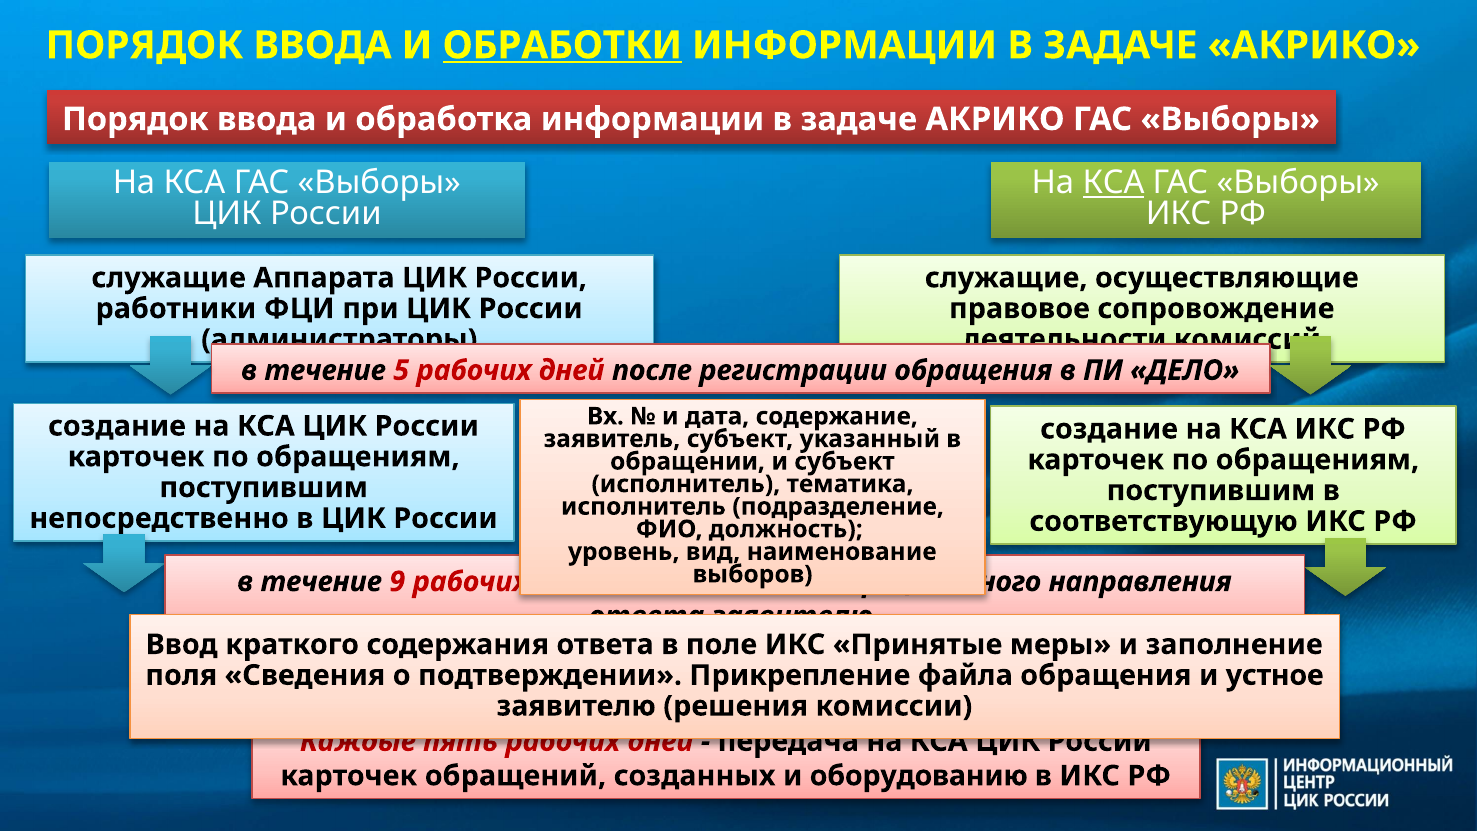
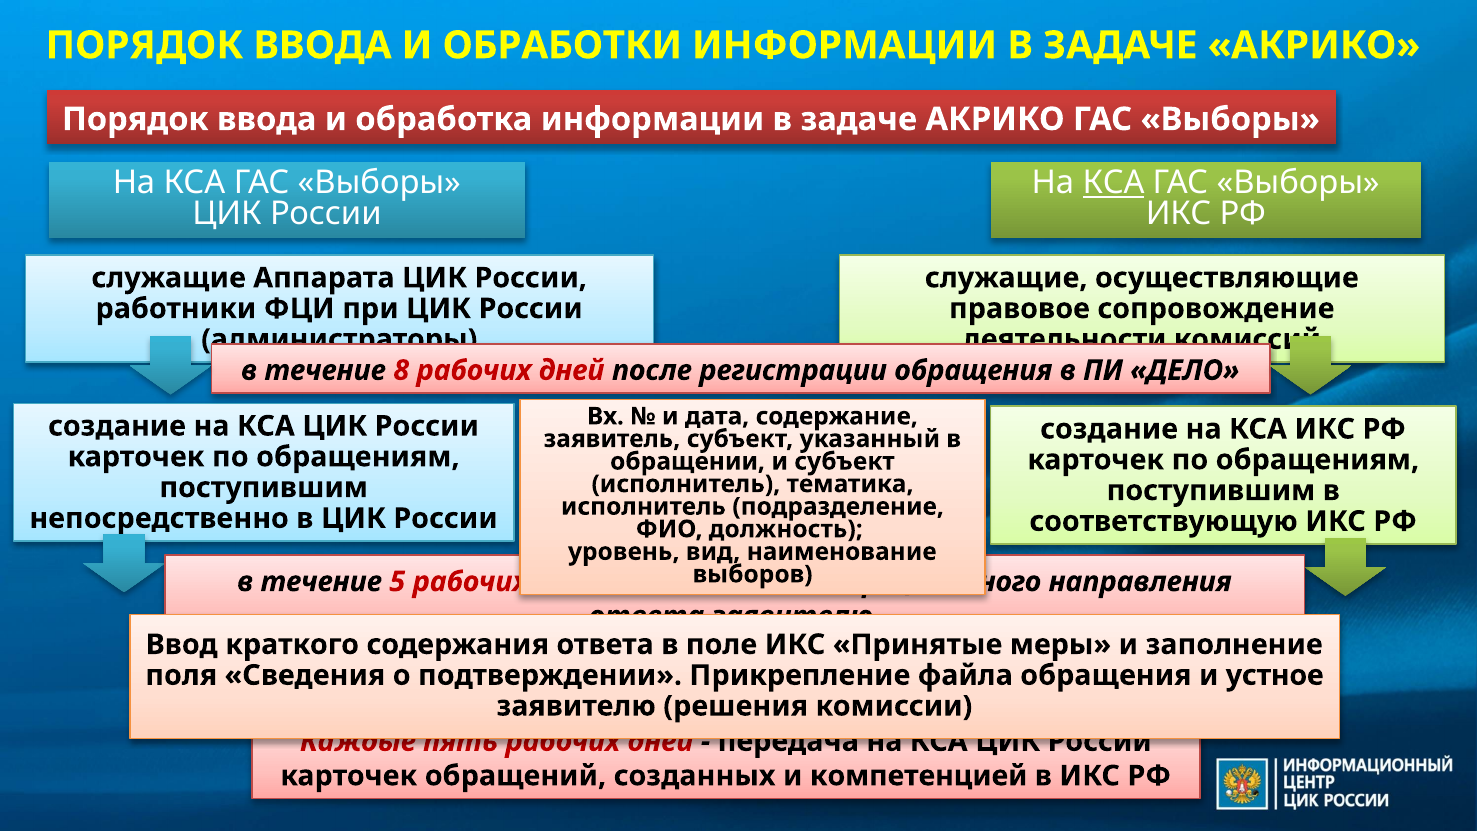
ОБРАБОТКИ underline: present -> none
5: 5 -> 8
9: 9 -> 5
оборудованию: оборудованию -> компетенцией
